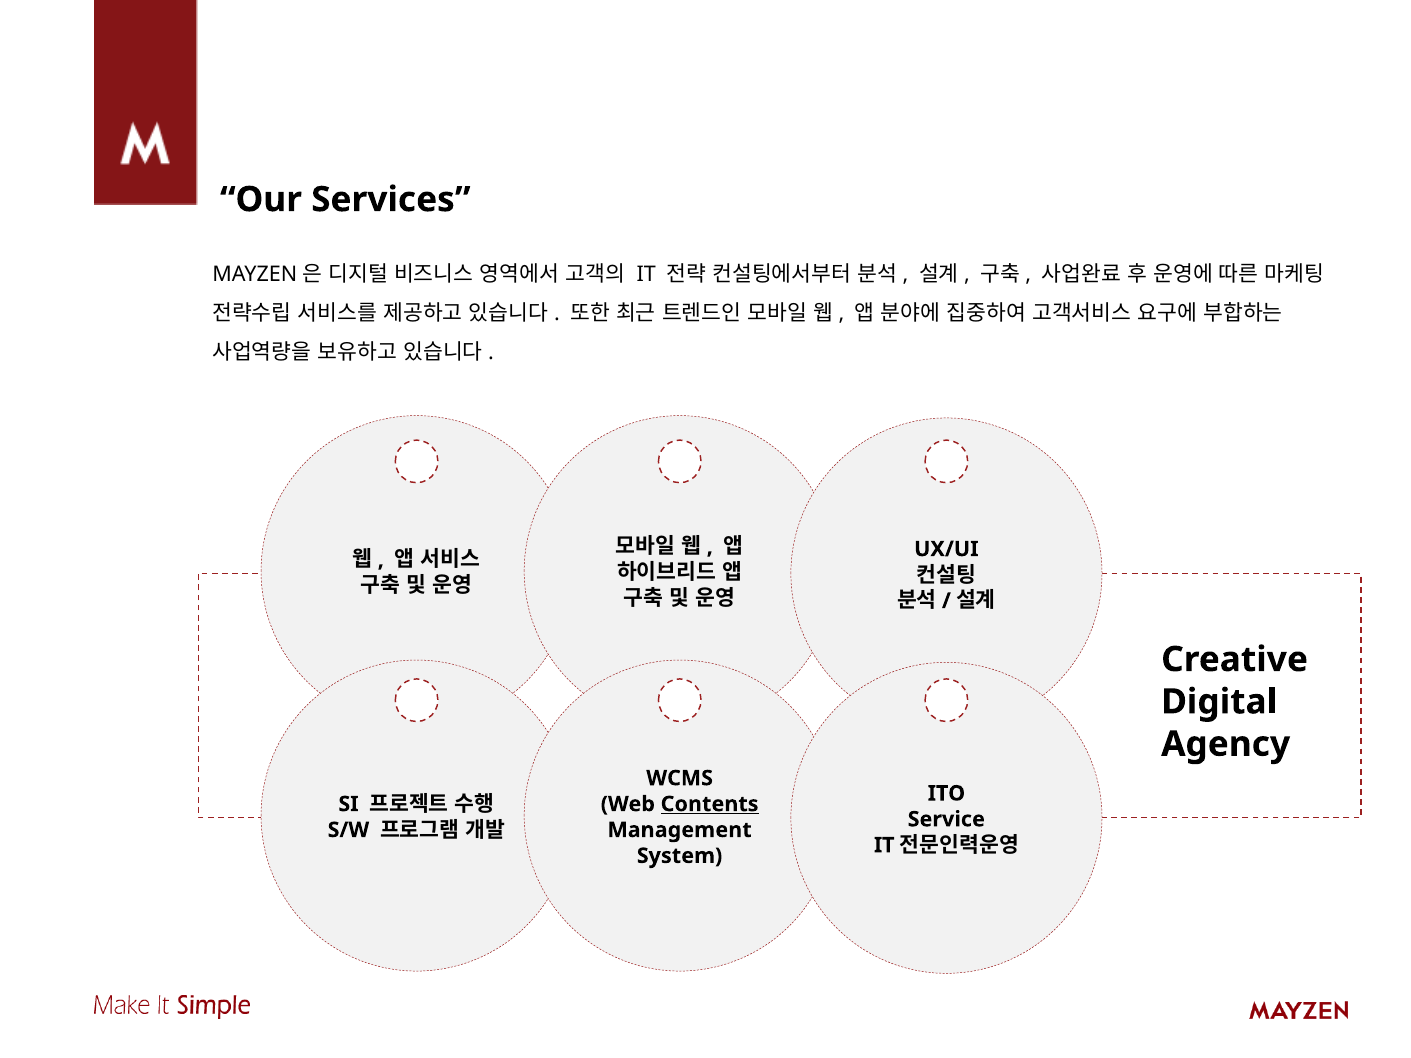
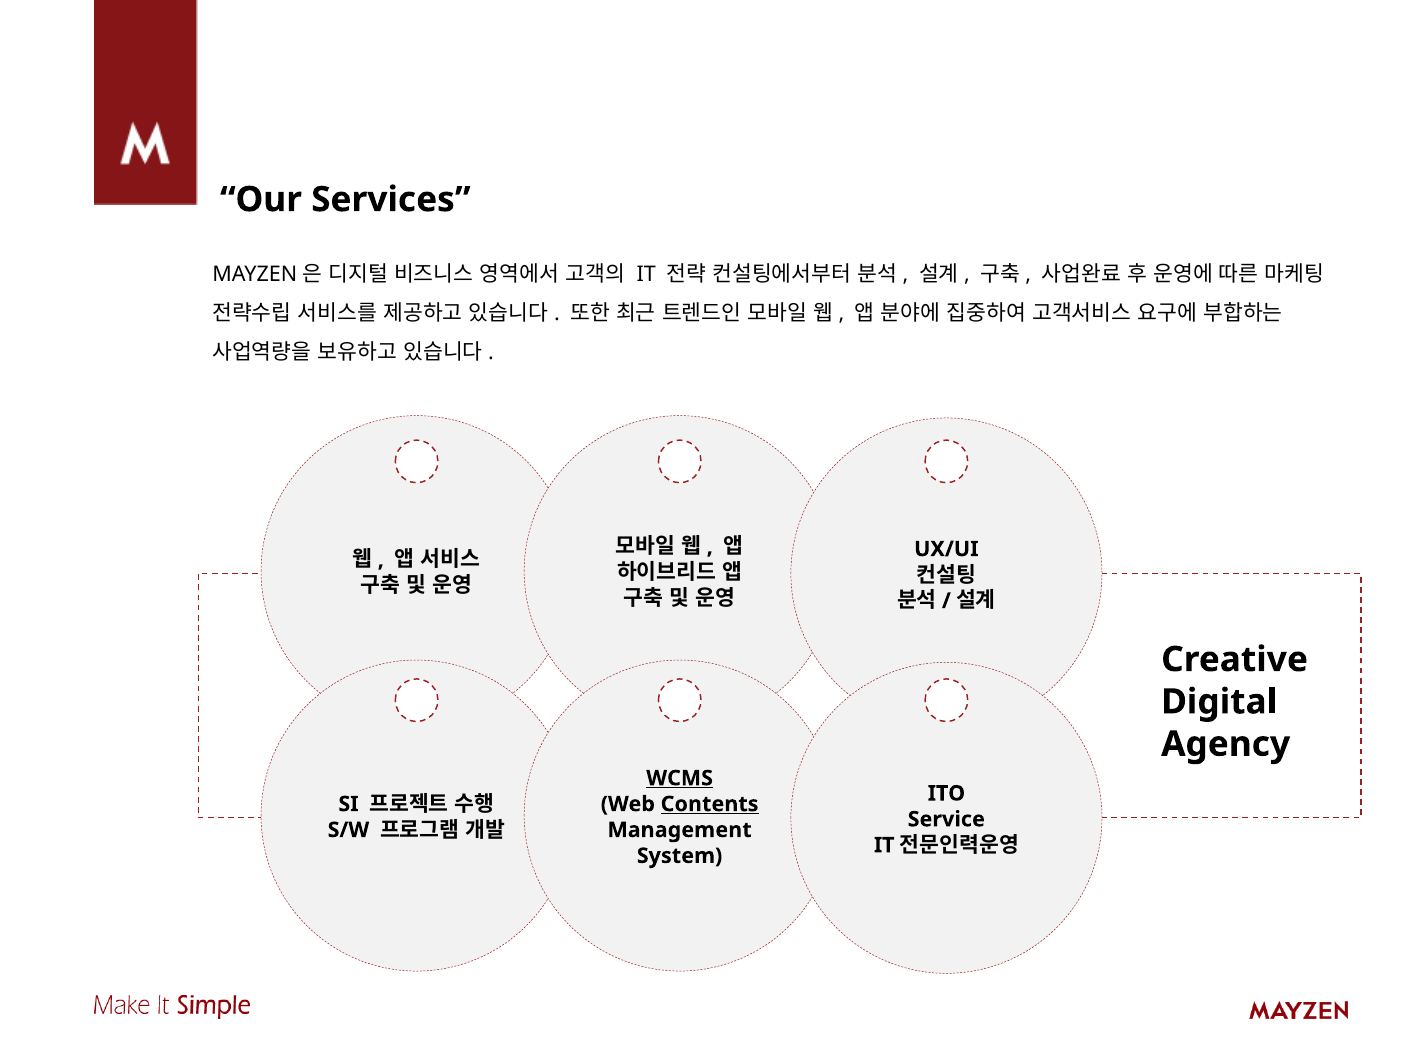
WCMS underline: none -> present
